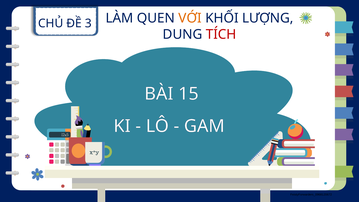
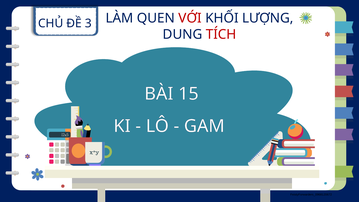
VỚI colour: orange -> red
